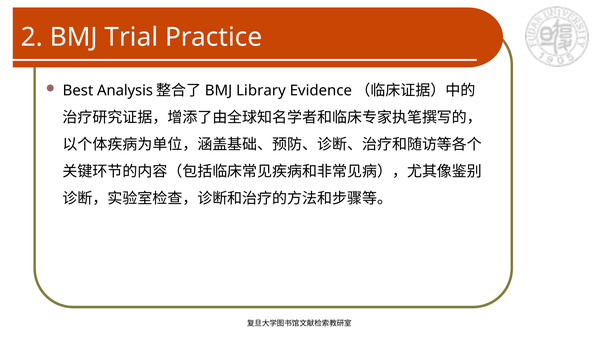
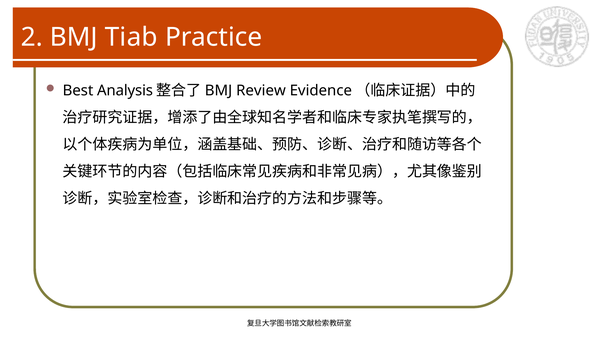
Trial: Trial -> Tiab
Library: Library -> Review
